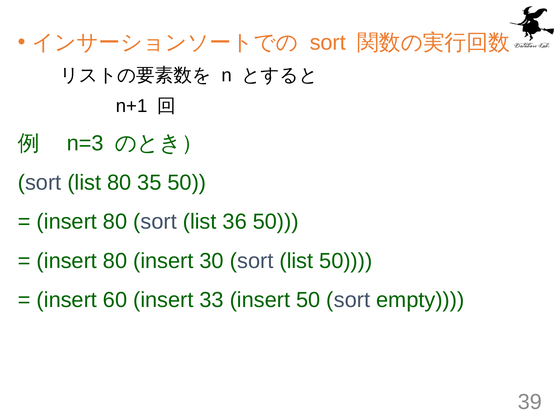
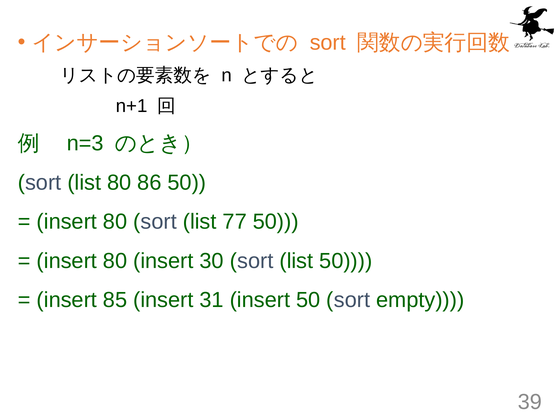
35: 35 -> 86
36: 36 -> 77
60: 60 -> 85
33: 33 -> 31
